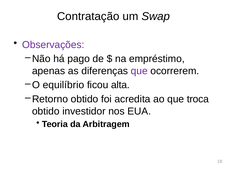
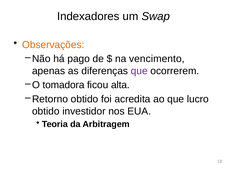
Contratação: Contratação -> Indexadores
Observações colour: purple -> orange
empréstimo: empréstimo -> vencimento
equilíbrio: equilíbrio -> tomadora
troca: troca -> lucro
